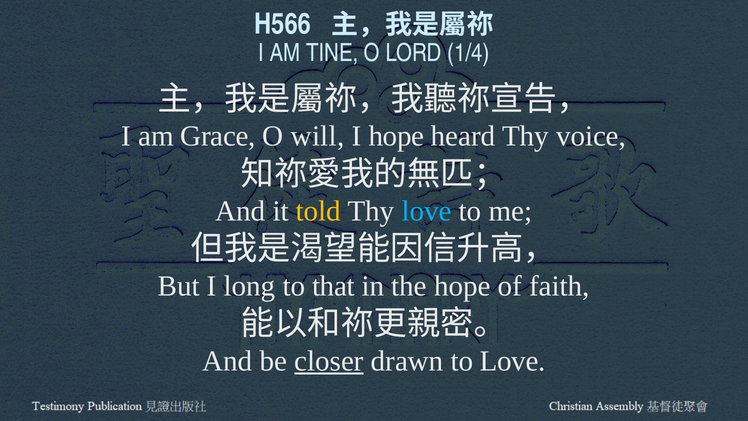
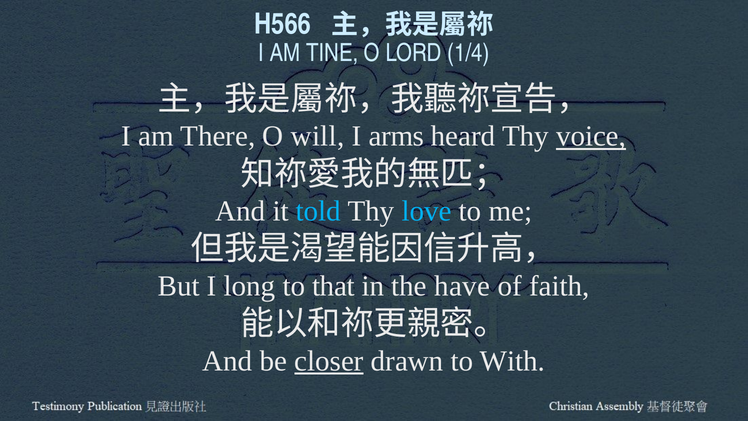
Grace: Grace -> There
I hope: hope -> arms
voice underline: none -> present
told colour: yellow -> light blue
the hope: hope -> have
to Love: Love -> With
